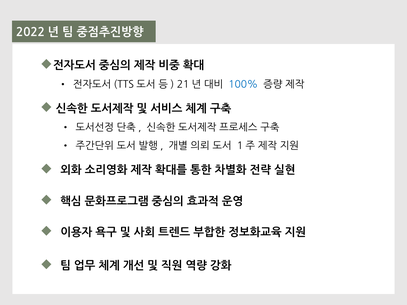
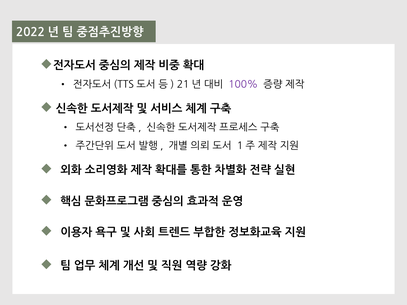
100% colour: blue -> purple
